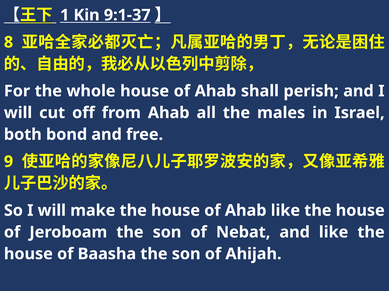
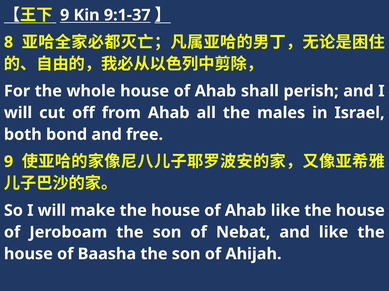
1 at (65, 15): 1 -> 9
